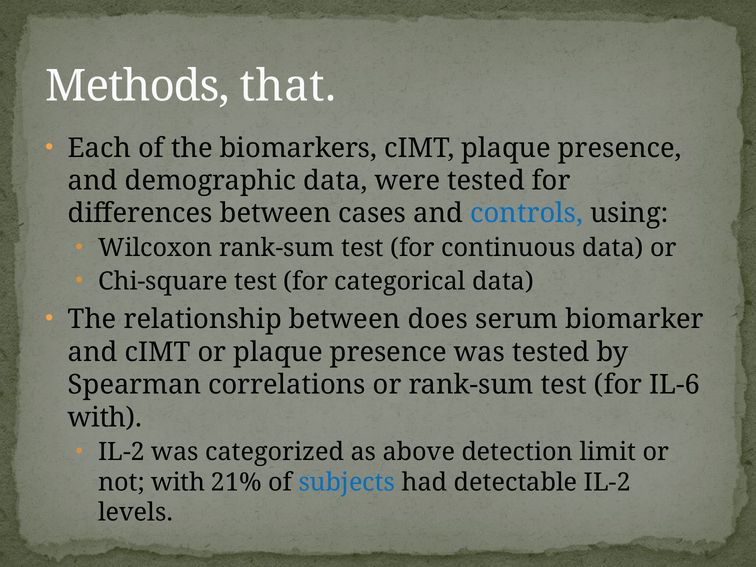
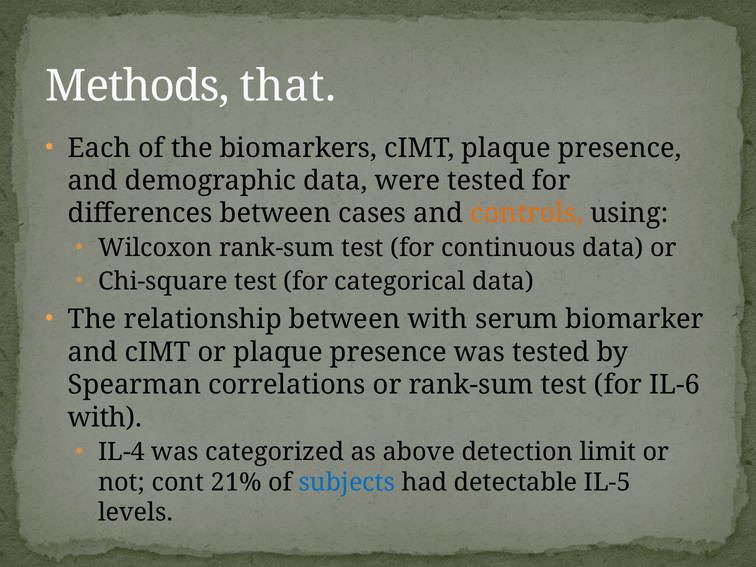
controls colour: blue -> orange
between does: does -> with
IL-2 at (122, 452): IL-2 -> IL-4
not with: with -> cont
detectable IL-2: IL-2 -> IL-5
